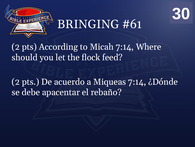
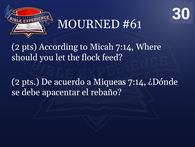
BRINGING: BRINGING -> MOURNED
